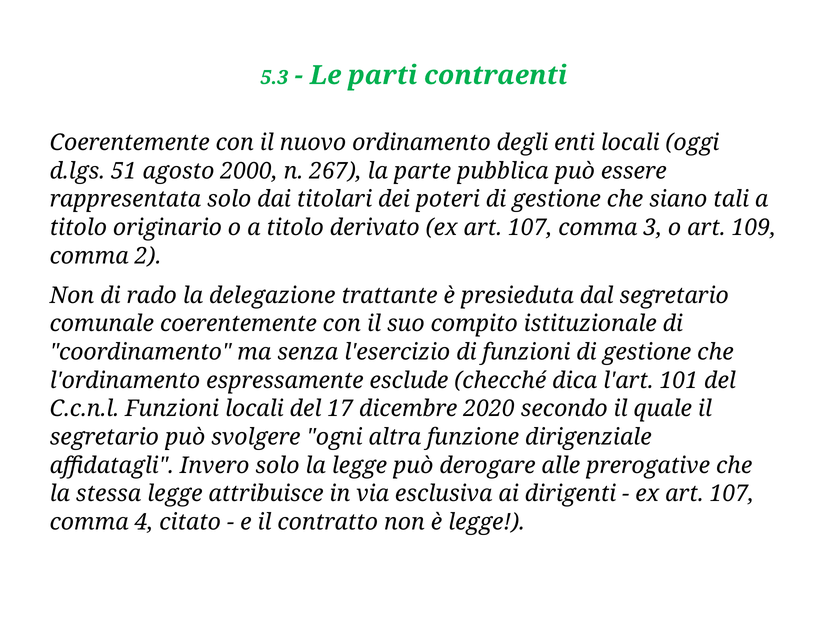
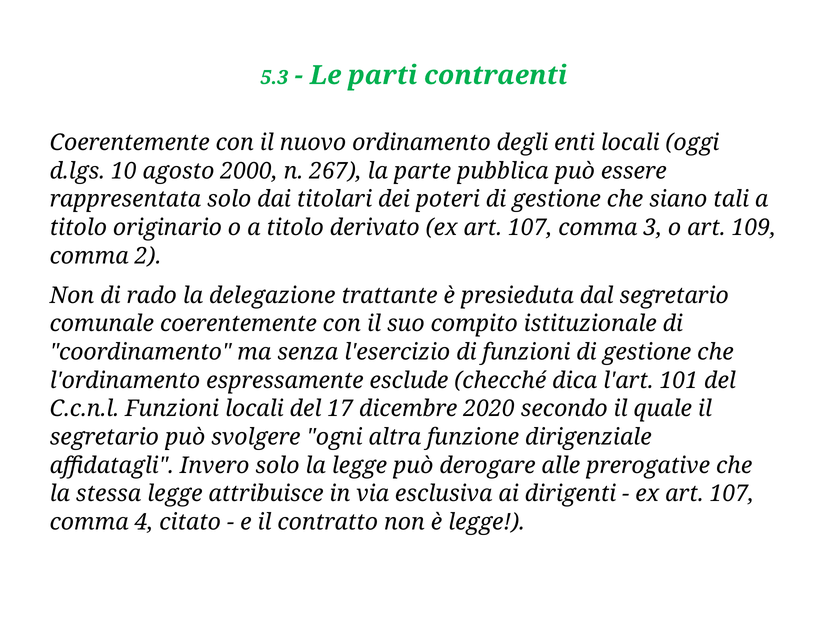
51: 51 -> 10
